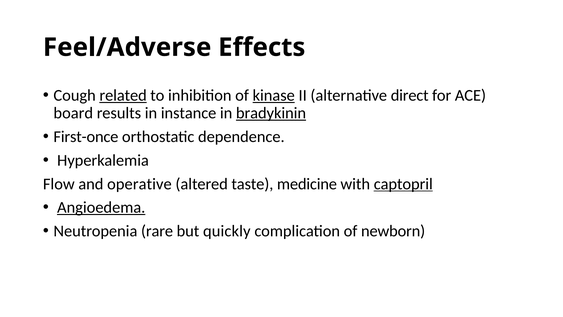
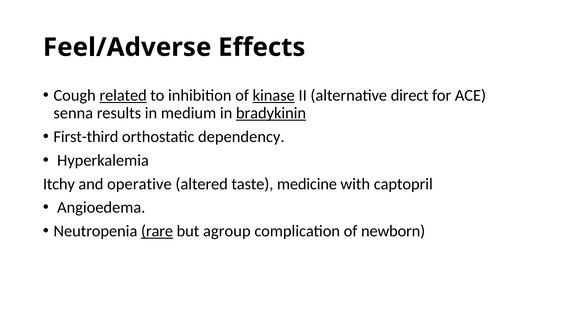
board: board -> senna
instance: instance -> medium
First-once: First-once -> First-third
dependence: dependence -> dependency
Flow: Flow -> Itchy
captopril underline: present -> none
Angioedema underline: present -> none
rare underline: none -> present
quickly: quickly -> agroup
